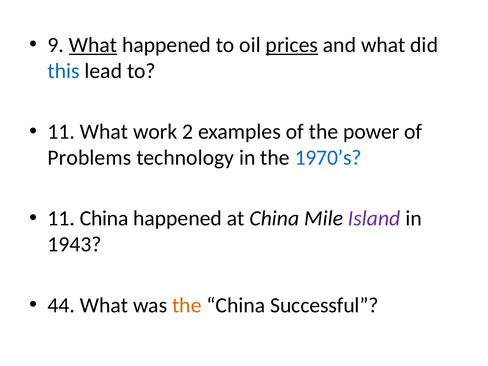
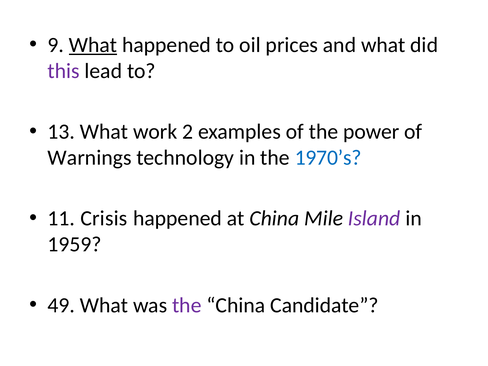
prices underline: present -> none
this colour: blue -> purple
11 at (61, 132): 11 -> 13
Problems: Problems -> Warnings
11 China: China -> Crisis
1943: 1943 -> 1959
44: 44 -> 49
the at (187, 305) colour: orange -> purple
Successful: Successful -> Candidate
